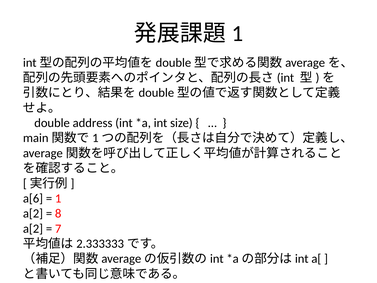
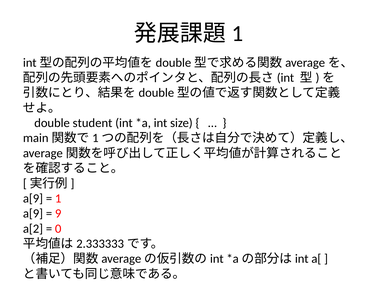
address: address -> student
a[6 at (33, 198): a[6 -> a[9
a[2 at (33, 213): a[2 -> a[9
8: 8 -> 9
7: 7 -> 0
